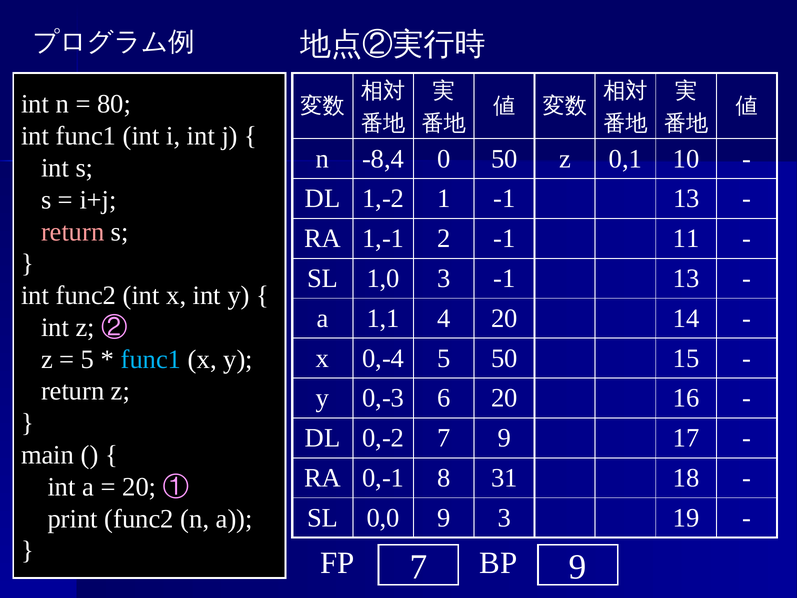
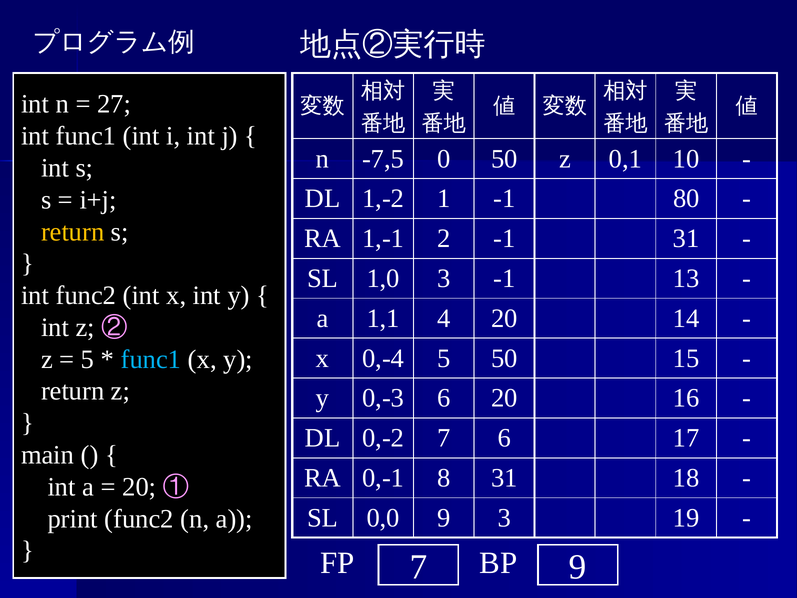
80: 80 -> 27
-8,4: -8,4 -> -7,5
1 -1 13: 13 -> 80
return at (73, 232) colour: pink -> yellow
-1 11: 11 -> 31
7 9: 9 -> 6
